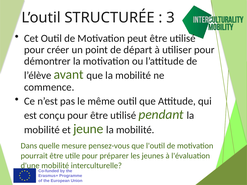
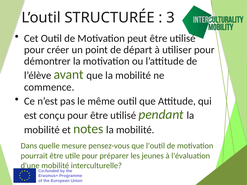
jeune: jeune -> notes
